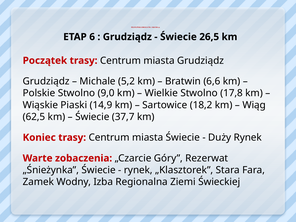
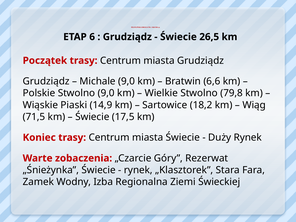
Michale 5,2: 5,2 -> 9,0
17,8: 17,8 -> 79,8
62,5: 62,5 -> 71,5
37,7: 37,7 -> 17,5
